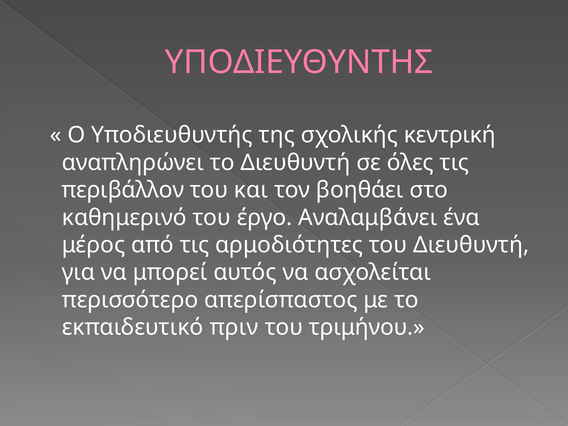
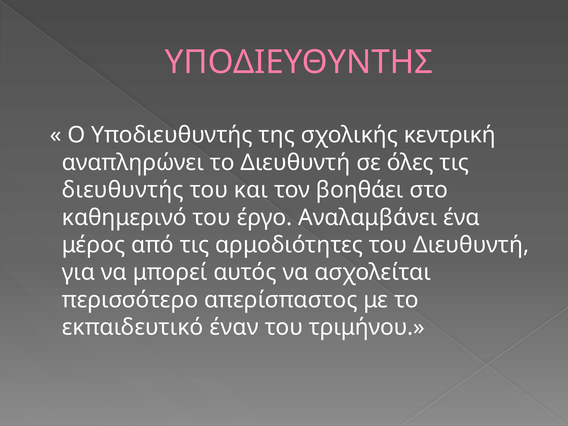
περιβάλλον: περιβάλλον -> διευθυντής
πριν: πριν -> έναν
